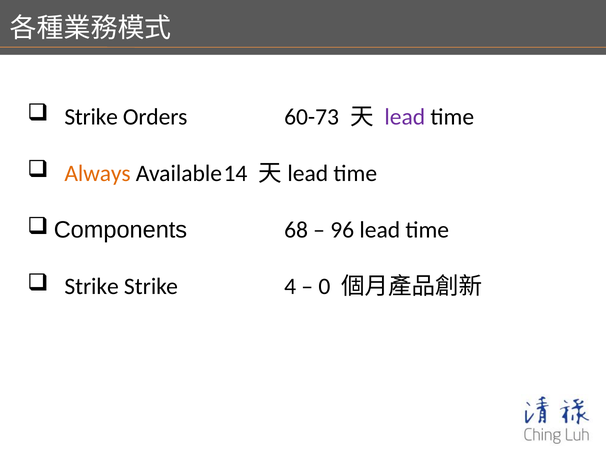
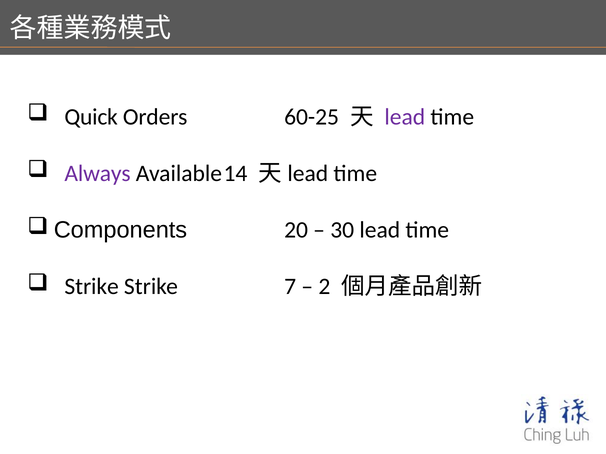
Strike at (91, 117): Strike -> Quick
60-73: 60-73 -> 60-25
Always colour: orange -> purple
68: 68 -> 20
96: 96 -> 30
4: 4 -> 7
0: 0 -> 2
